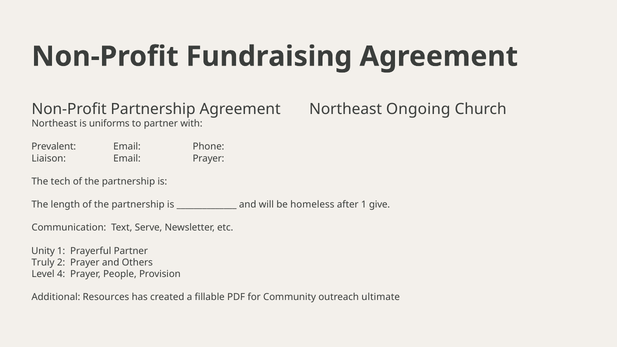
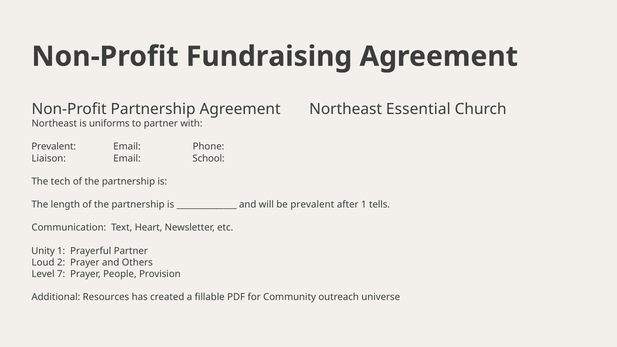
Ongoing: Ongoing -> Essential
Email Prayer: Prayer -> School
be homeless: homeless -> prevalent
give: give -> tells
Serve: Serve -> Heart
Truly: Truly -> Loud
4: 4 -> 7
ultimate: ultimate -> universe
